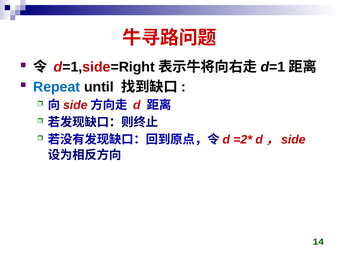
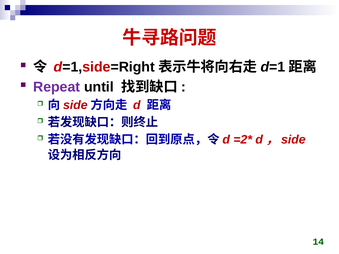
Repeat colour: blue -> purple
